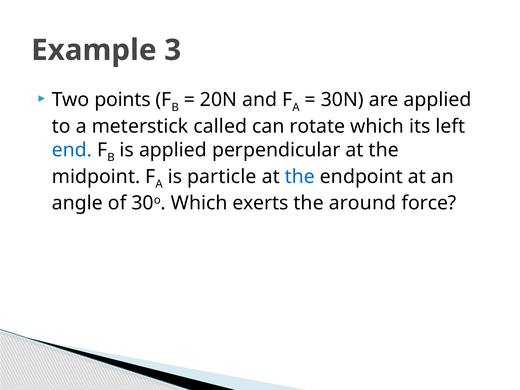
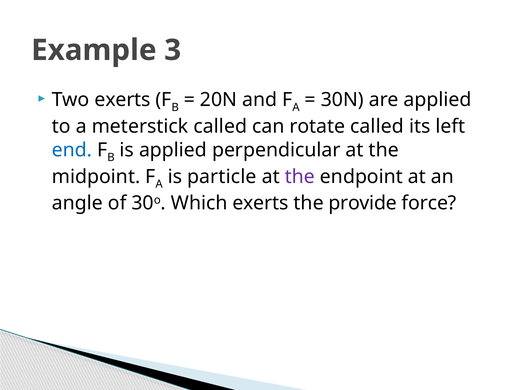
Two points: points -> exerts
rotate which: which -> called
the at (300, 177) colour: blue -> purple
around: around -> provide
